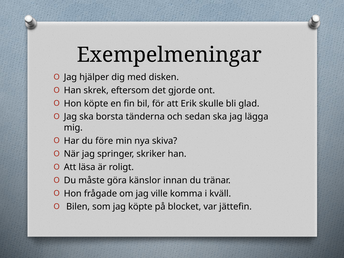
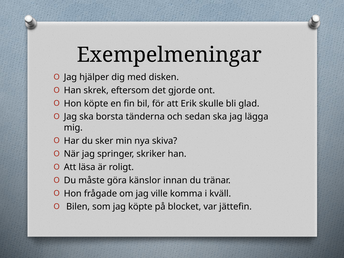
före: före -> sker
